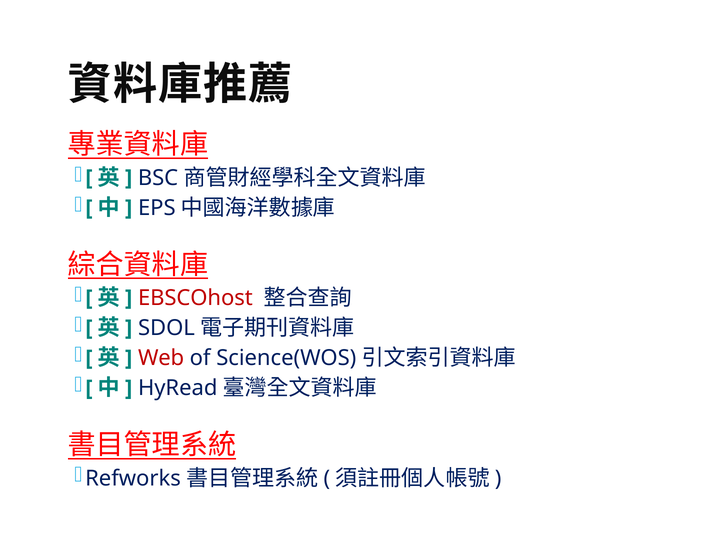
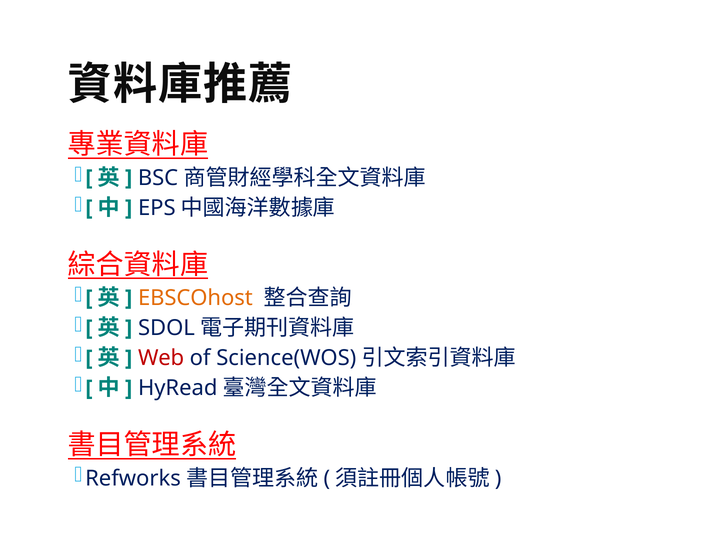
EBSCOhost colour: red -> orange
